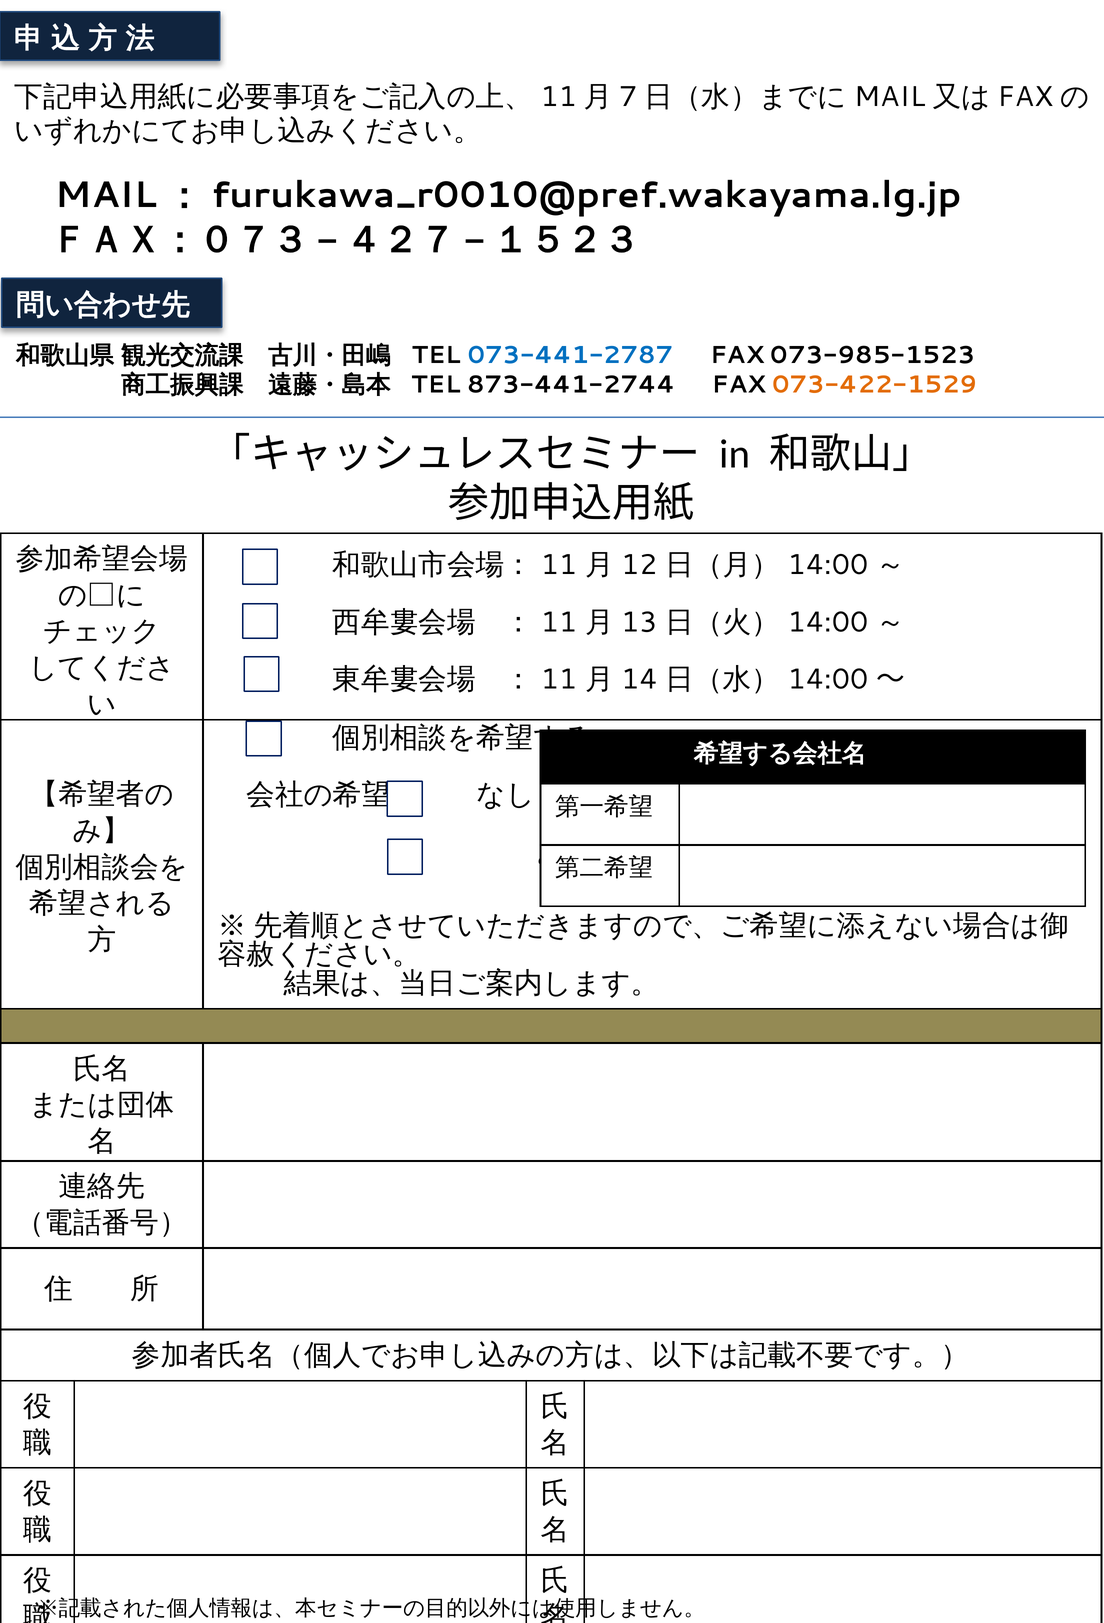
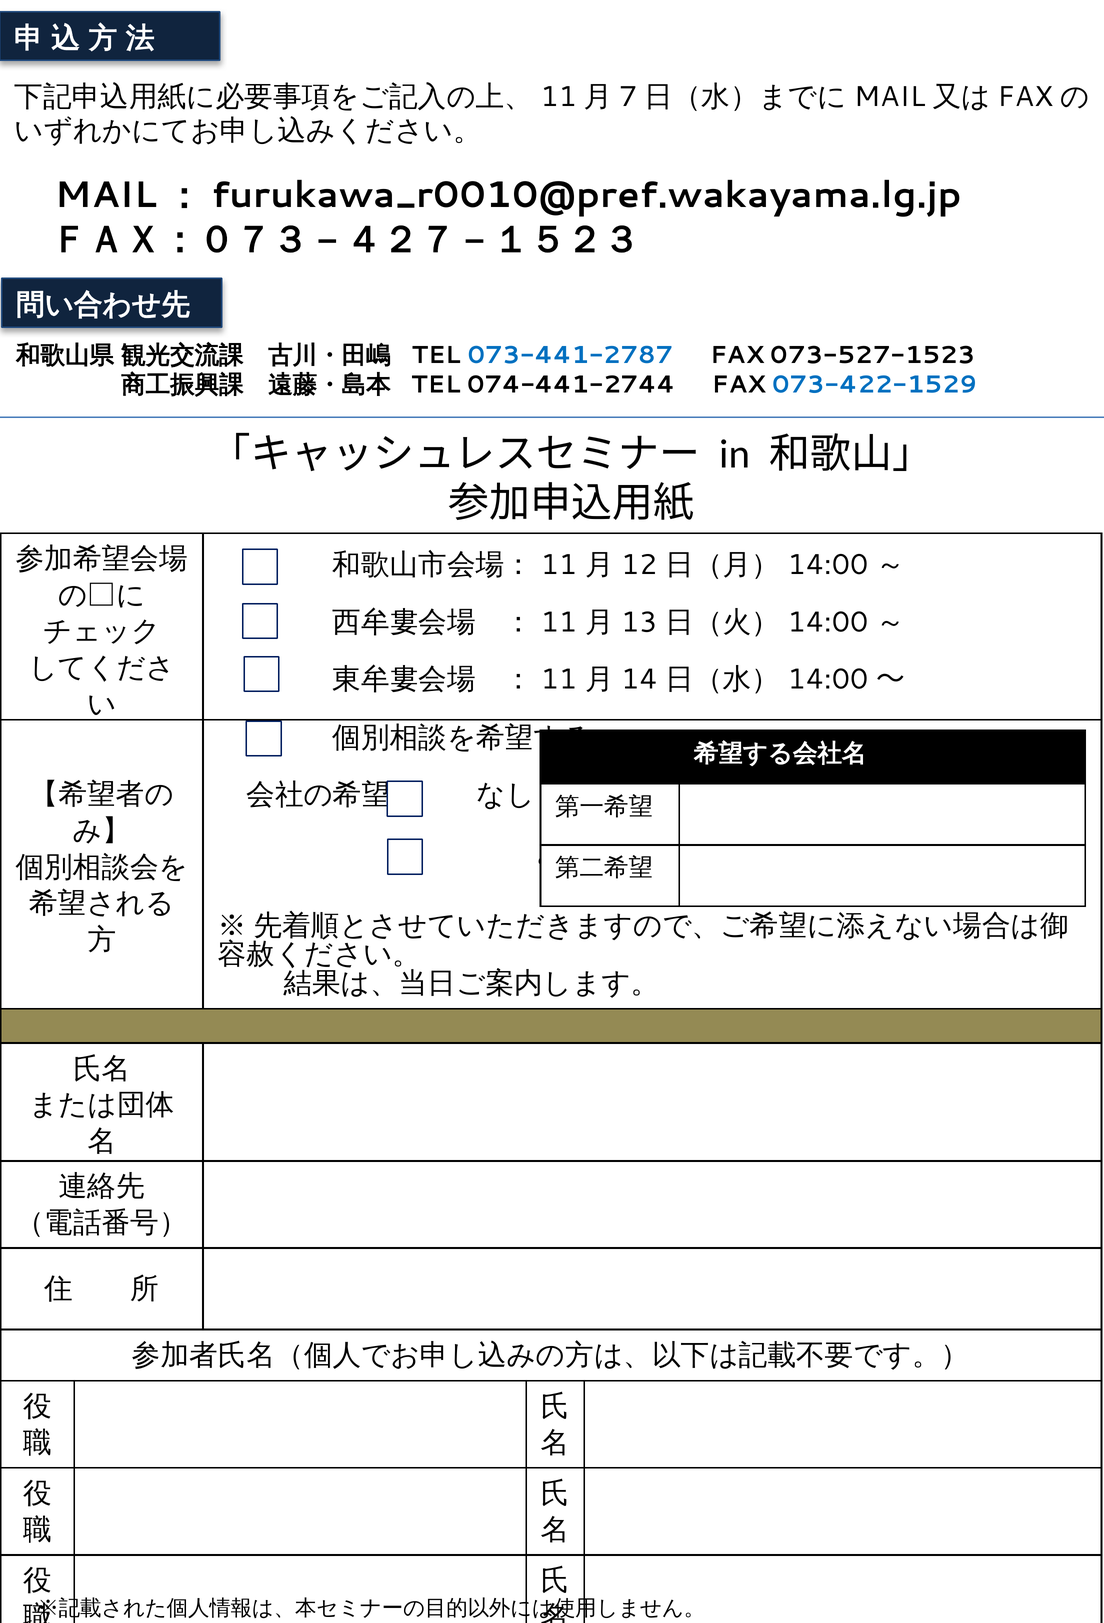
073-985-1523: 073-985-1523 -> 073-527-1523
873-441-2744: 873-441-2744 -> 074-441-2744
073-422-1529 colour: orange -> blue
